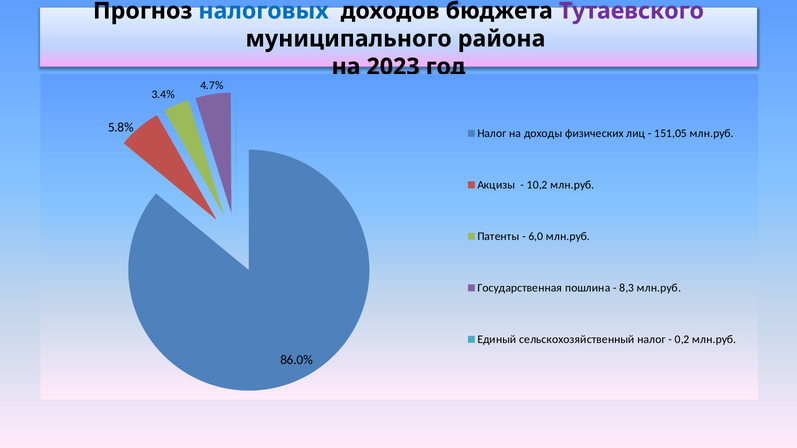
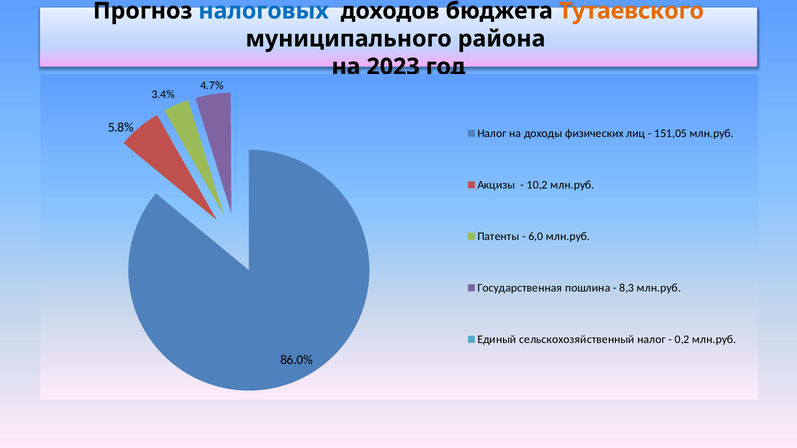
Тутаевского colour: purple -> orange
